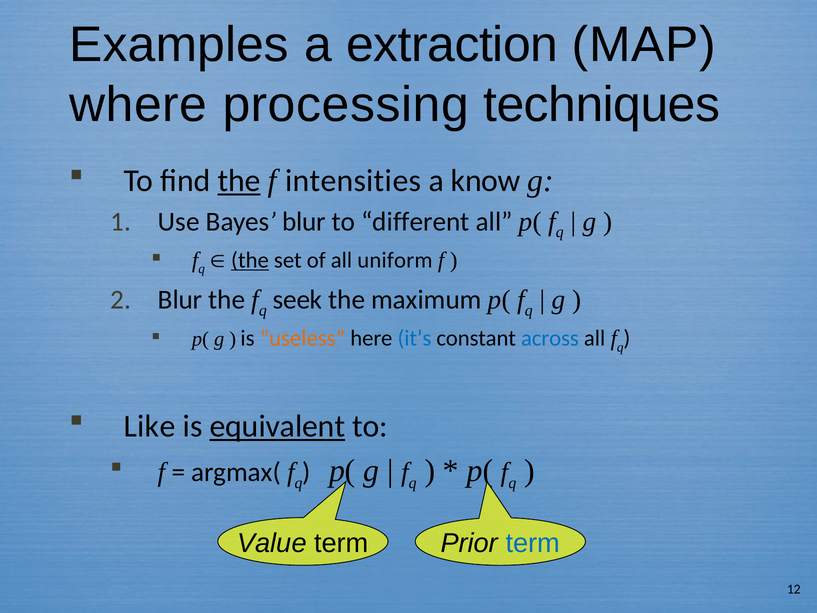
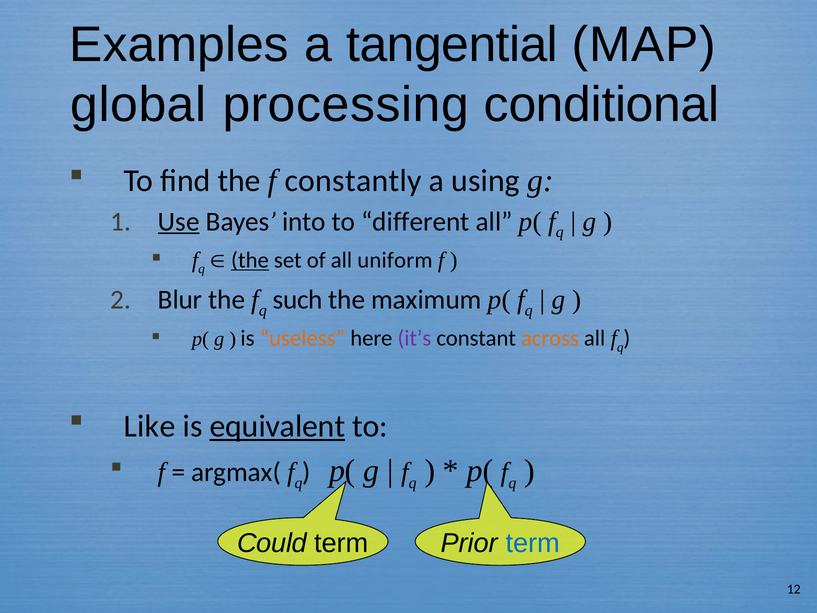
extraction: extraction -> tangential
where: where -> global
techniques: techniques -> conditional
the at (239, 181) underline: present -> none
intensities: intensities -> constantly
know: know -> using
Use underline: none -> present
Bayes blur: blur -> into
seek: seek -> such
it’s colour: blue -> purple
across colour: blue -> orange
Value: Value -> Could
